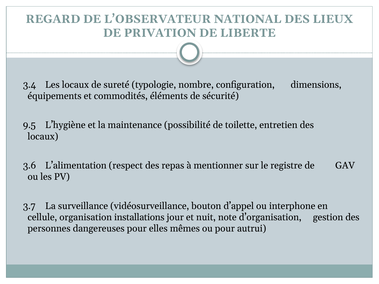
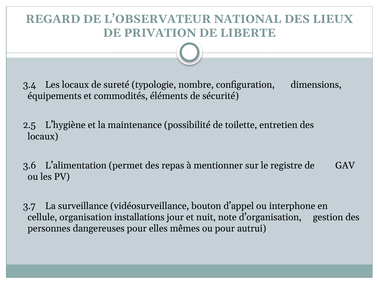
9.5: 9.5 -> 2.5
respect: respect -> permet
